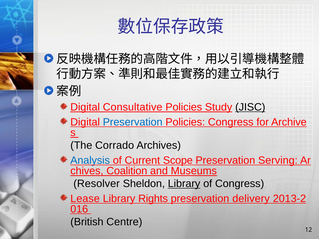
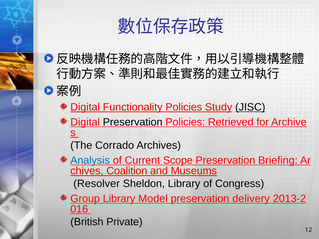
Consultative: Consultative -> Functionality
Preservation at (133, 122) colour: blue -> black
Policies Congress: Congress -> Retrieved
Serving: Serving -> Briefing
Library at (184, 184) underline: present -> none
Lease: Lease -> Group
Rights: Rights -> Model
Centre: Centre -> Private
